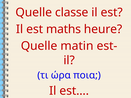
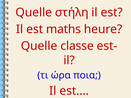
classe: classe -> στήλη
matin: matin -> classe
